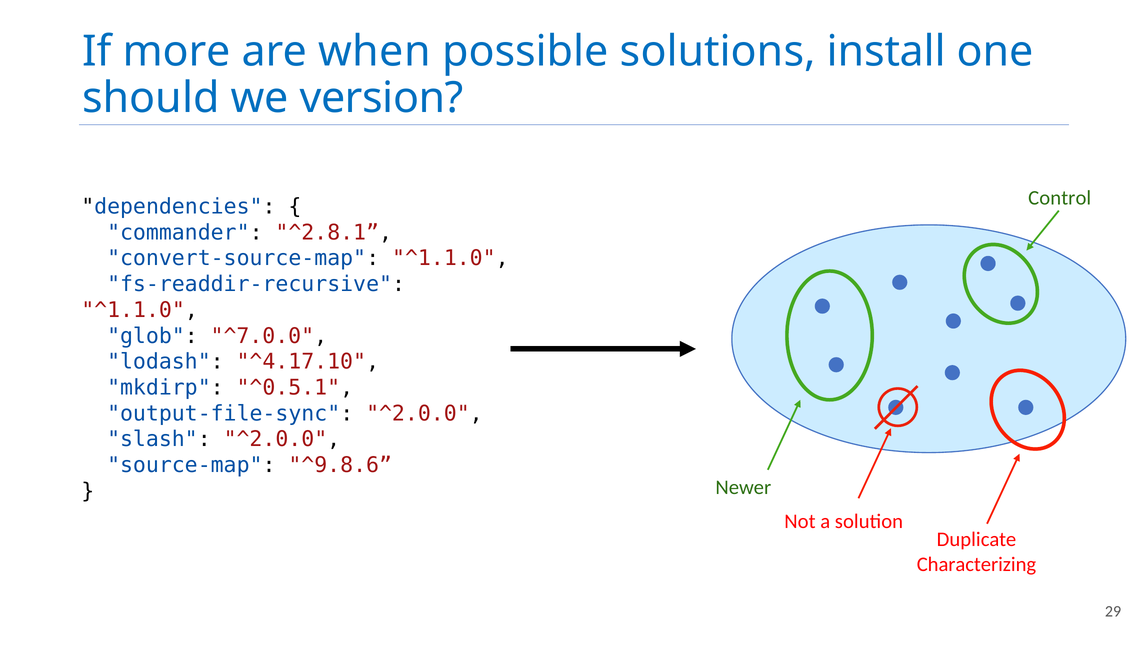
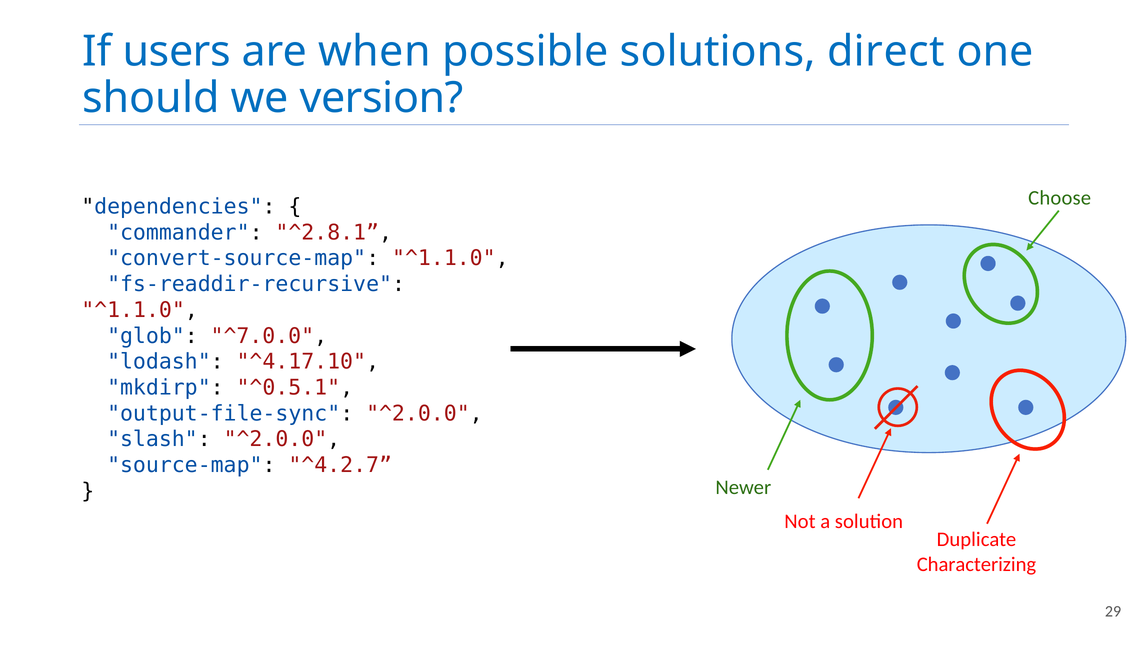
more: more -> users
install: install -> direct
Control: Control -> Choose
^9.8.6: ^9.8.6 -> ^4.2.7
